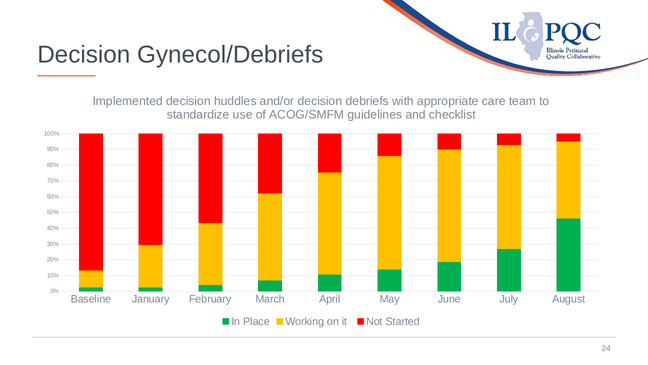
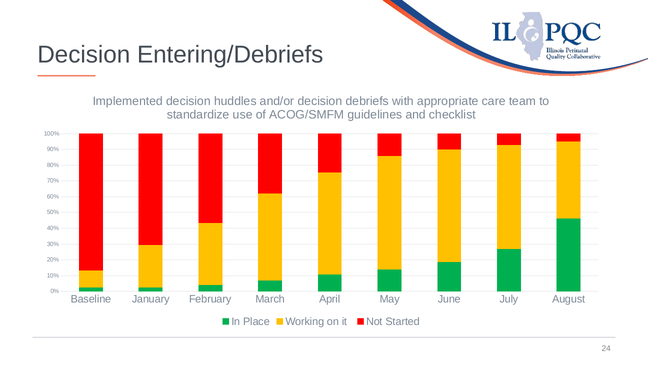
Gynecol/Debriefs: Gynecol/Debriefs -> Entering/Debriefs
